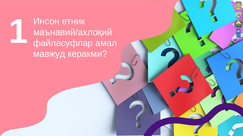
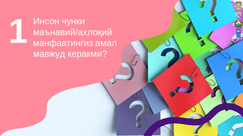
eтник: eтник -> чунки
файласуфлар: файласуфлар -> манфаатингиз
